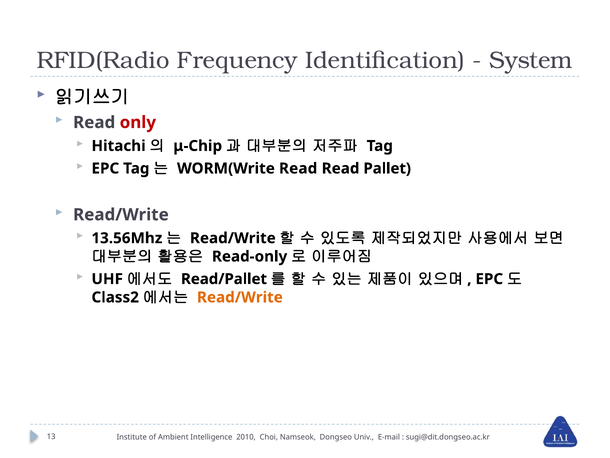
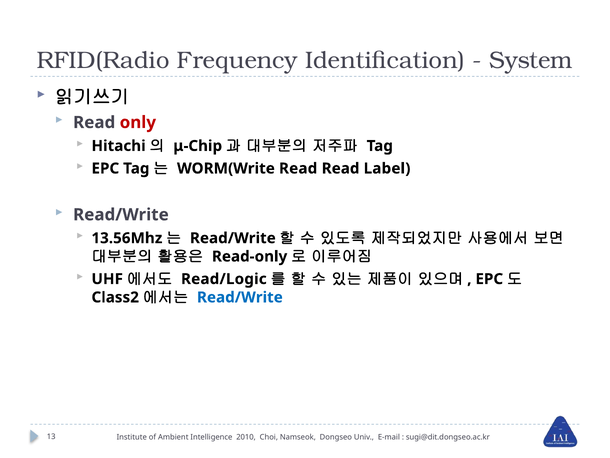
Pallet: Pallet -> Label
Read/Pallet: Read/Pallet -> Read/Logic
Read/Write at (240, 297) colour: orange -> blue
